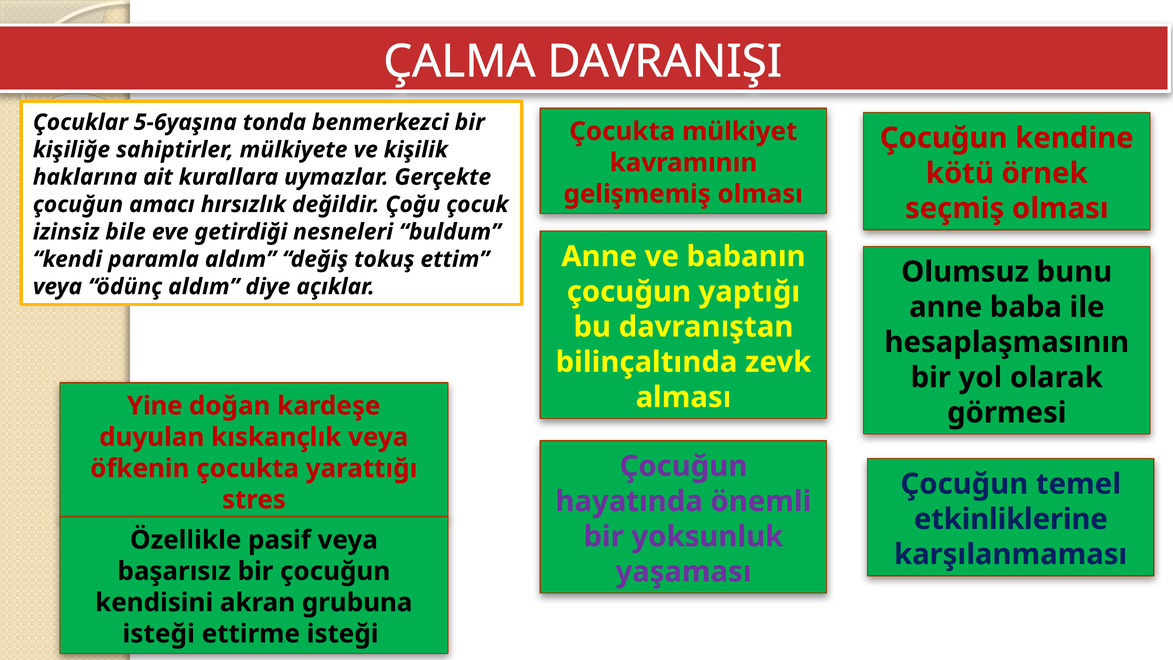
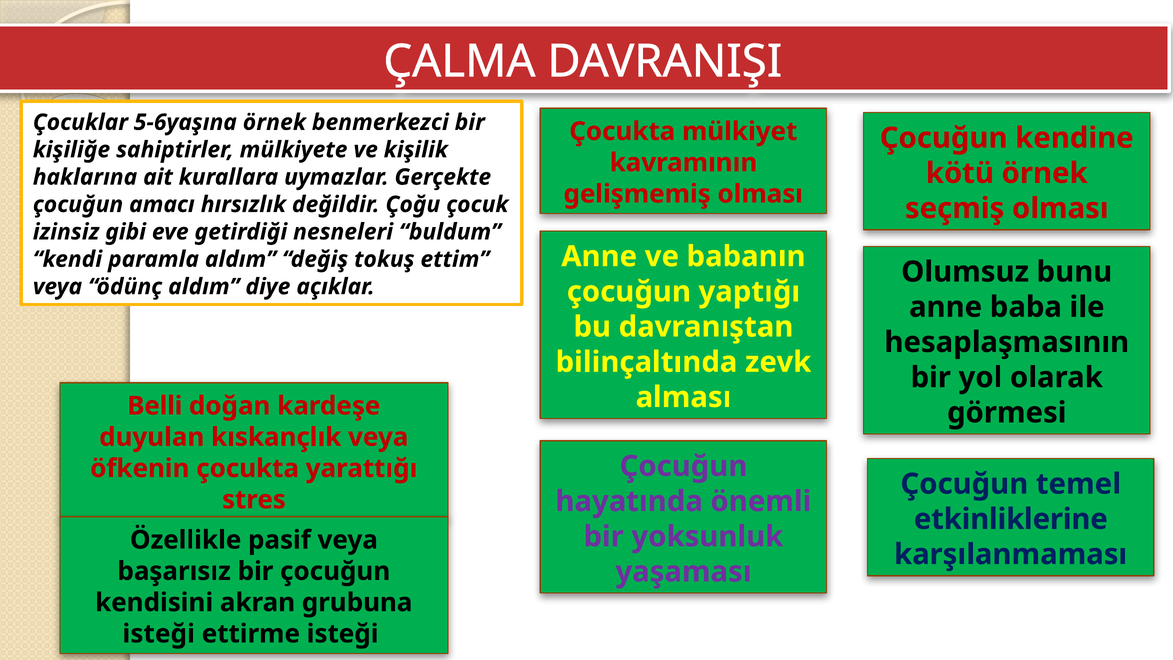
5-6yaşına tonda: tonda -> örnek
bile: bile -> gibi
Yine: Yine -> Belli
